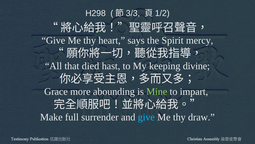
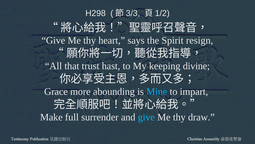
mercy: mercy -> resign
died: died -> trust
Mine colour: light green -> light blue
